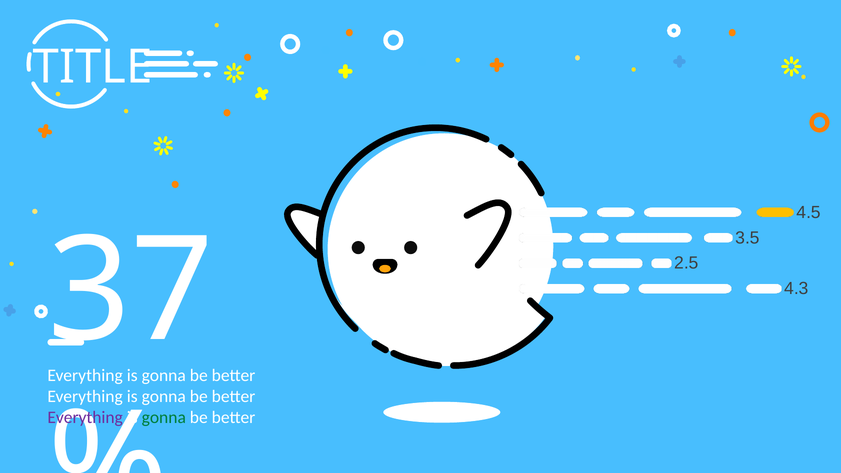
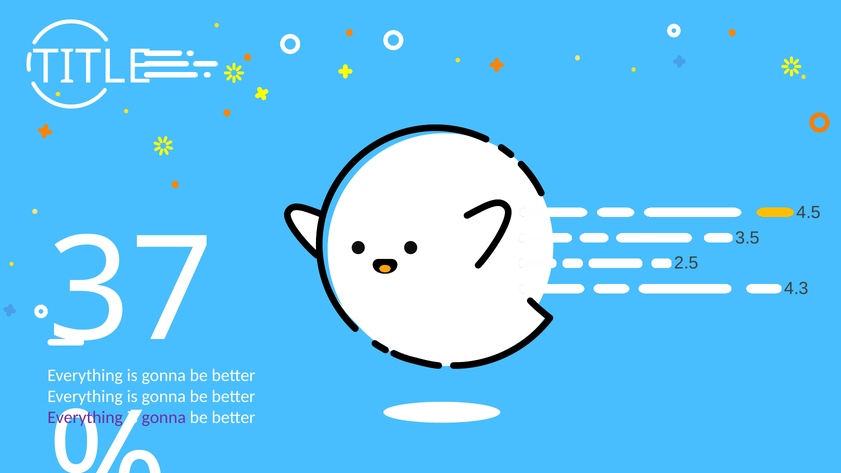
gonna at (164, 417) colour: green -> purple
